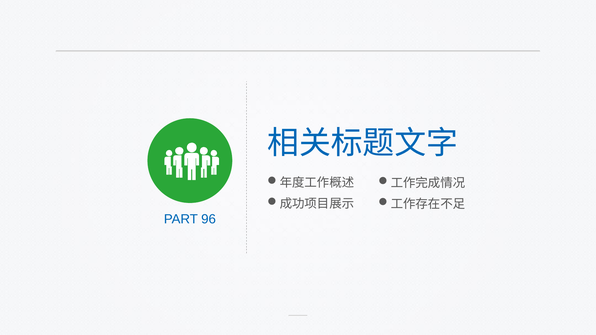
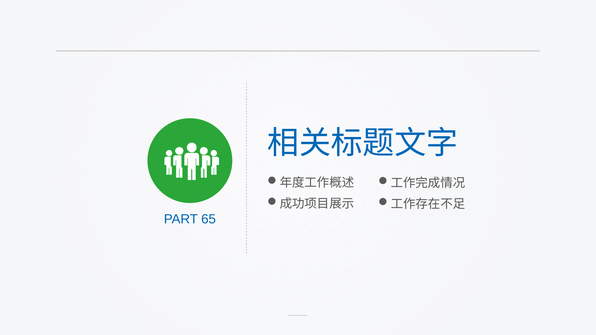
96: 96 -> 65
